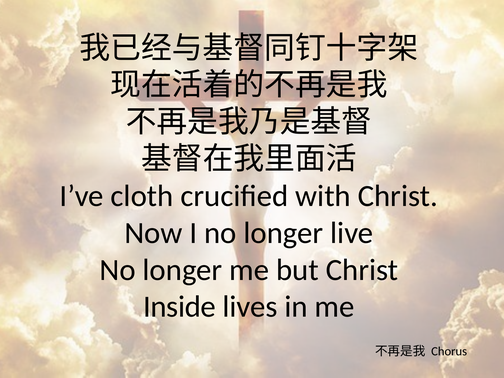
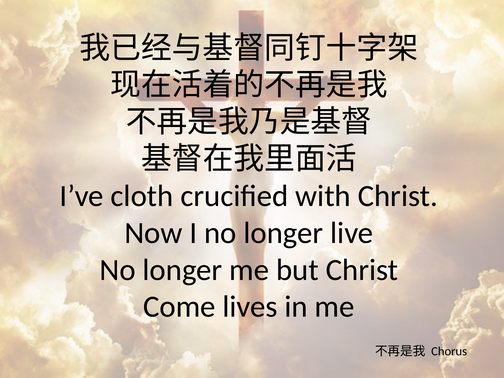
Inside: Inside -> Come
